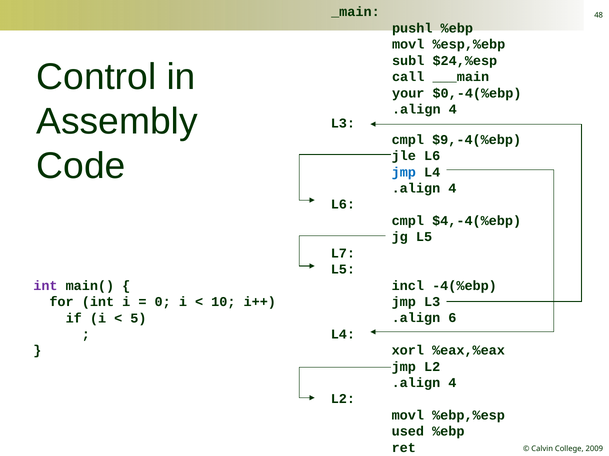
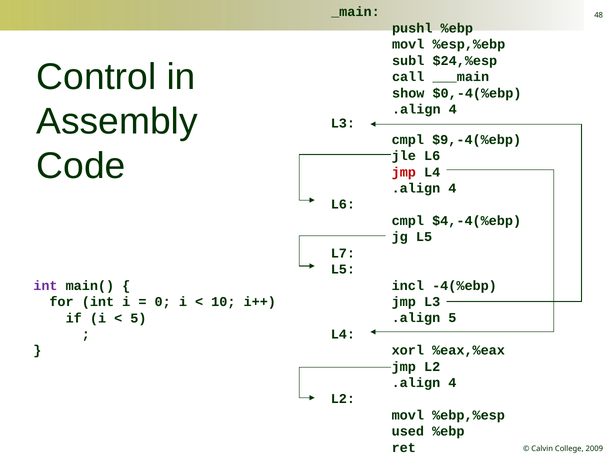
your: your -> show
jmp at (404, 172) colour: blue -> red
.align 6: 6 -> 5
